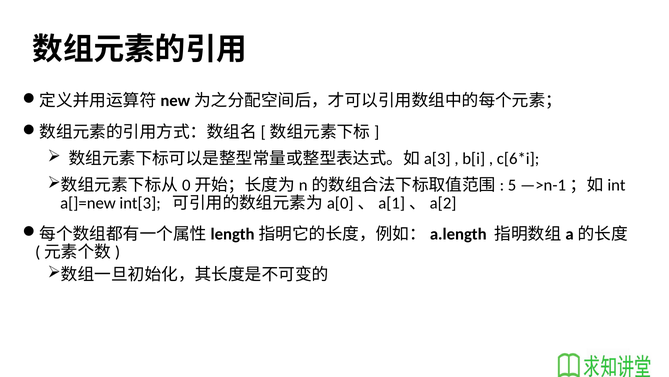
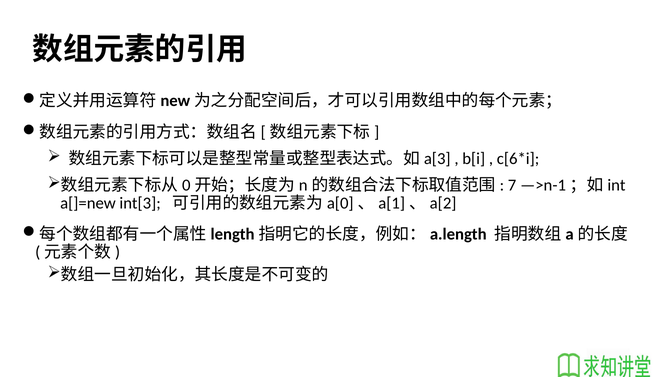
5: 5 -> 7
